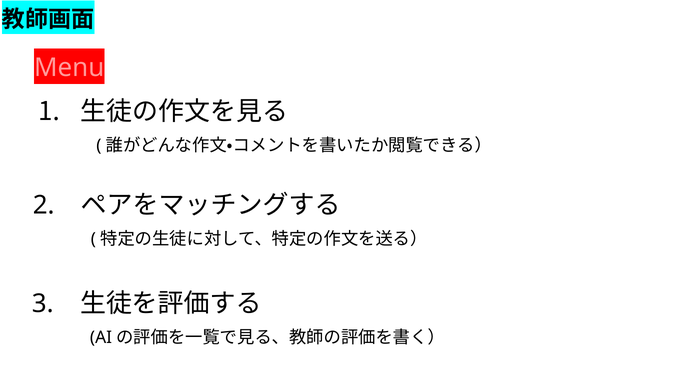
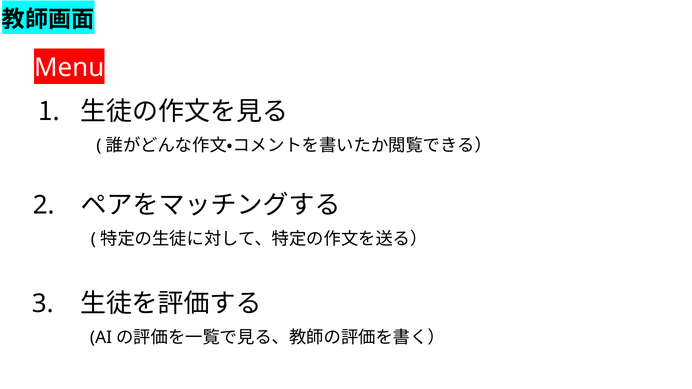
Menu colour: pink -> white
